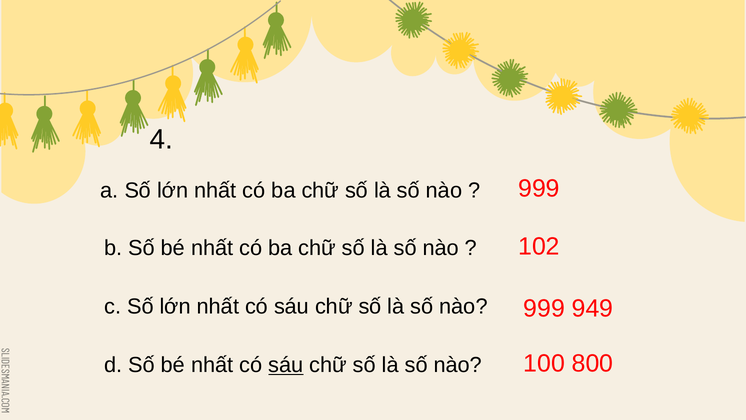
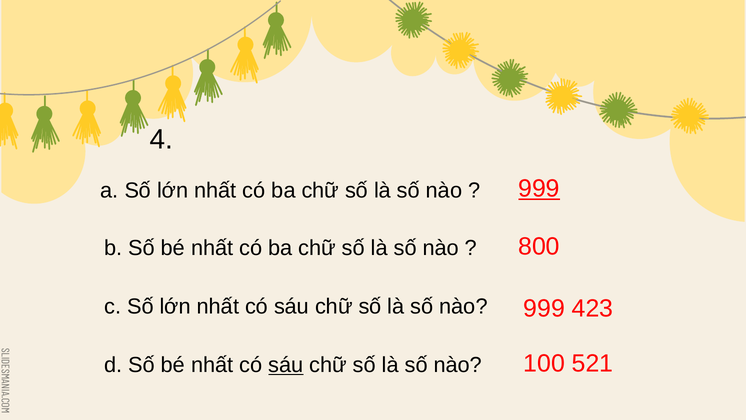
999 at (539, 189) underline: none -> present
102: 102 -> 800
949: 949 -> 423
800: 800 -> 521
